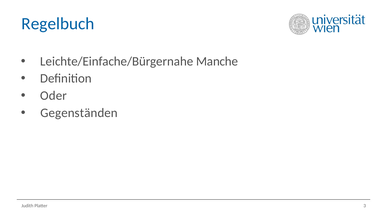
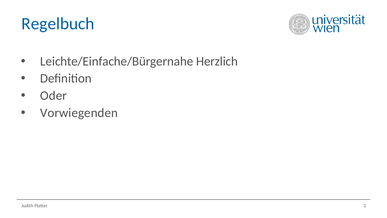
Manche: Manche -> Herzlich
Gegenständen: Gegenständen -> Vorwiegenden
